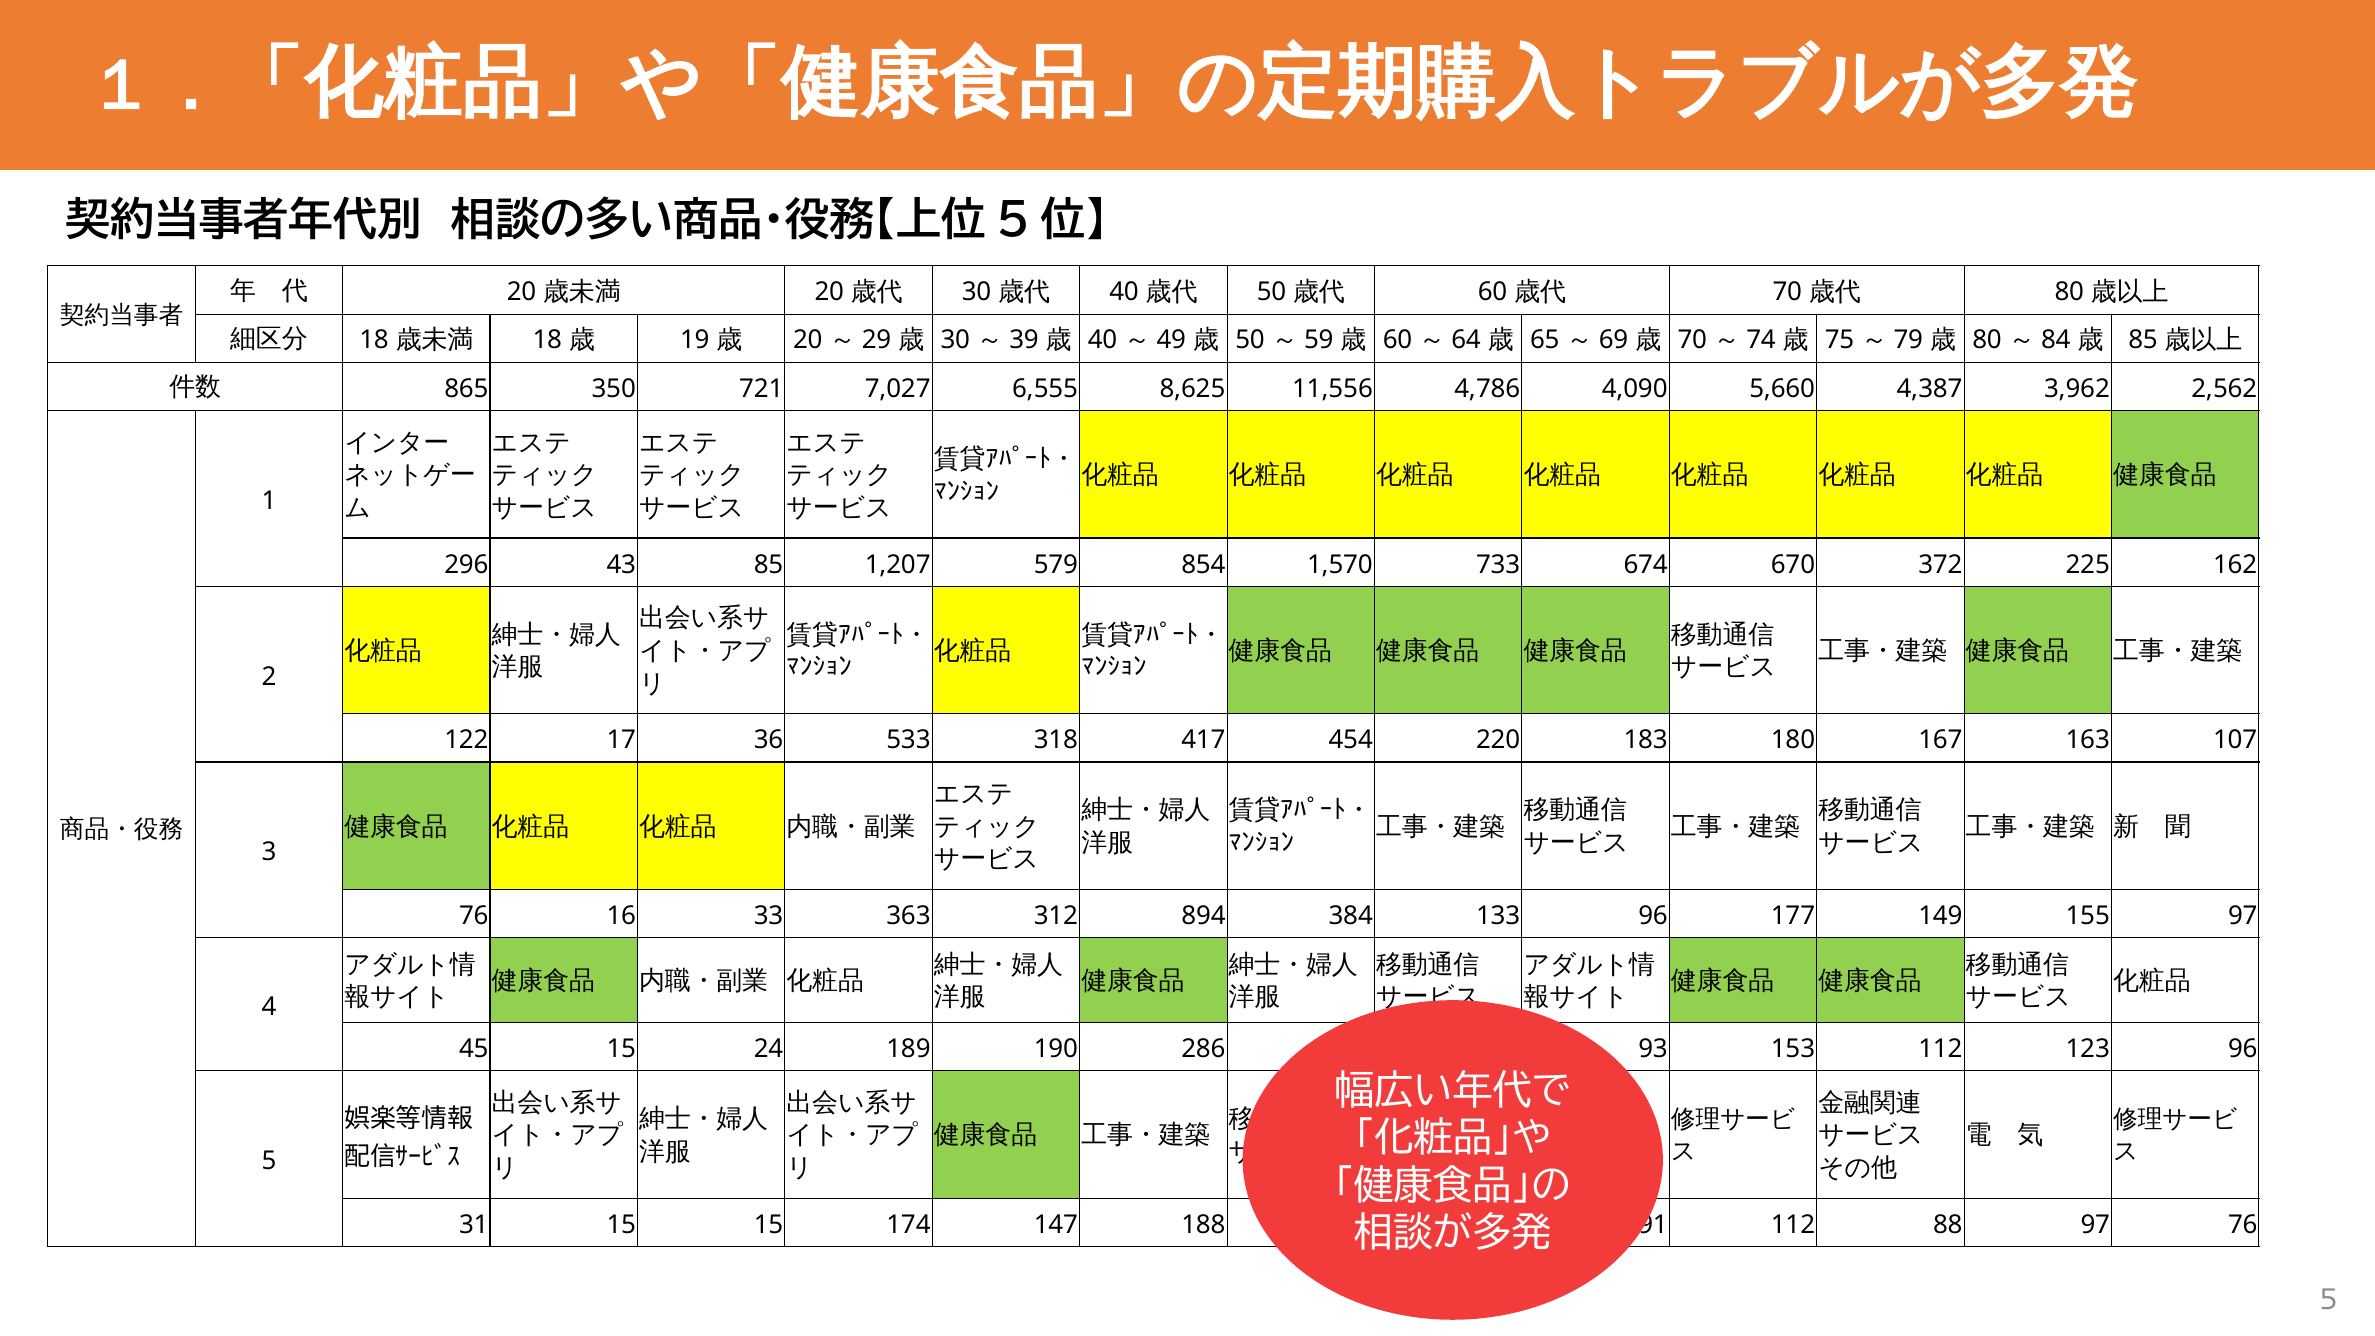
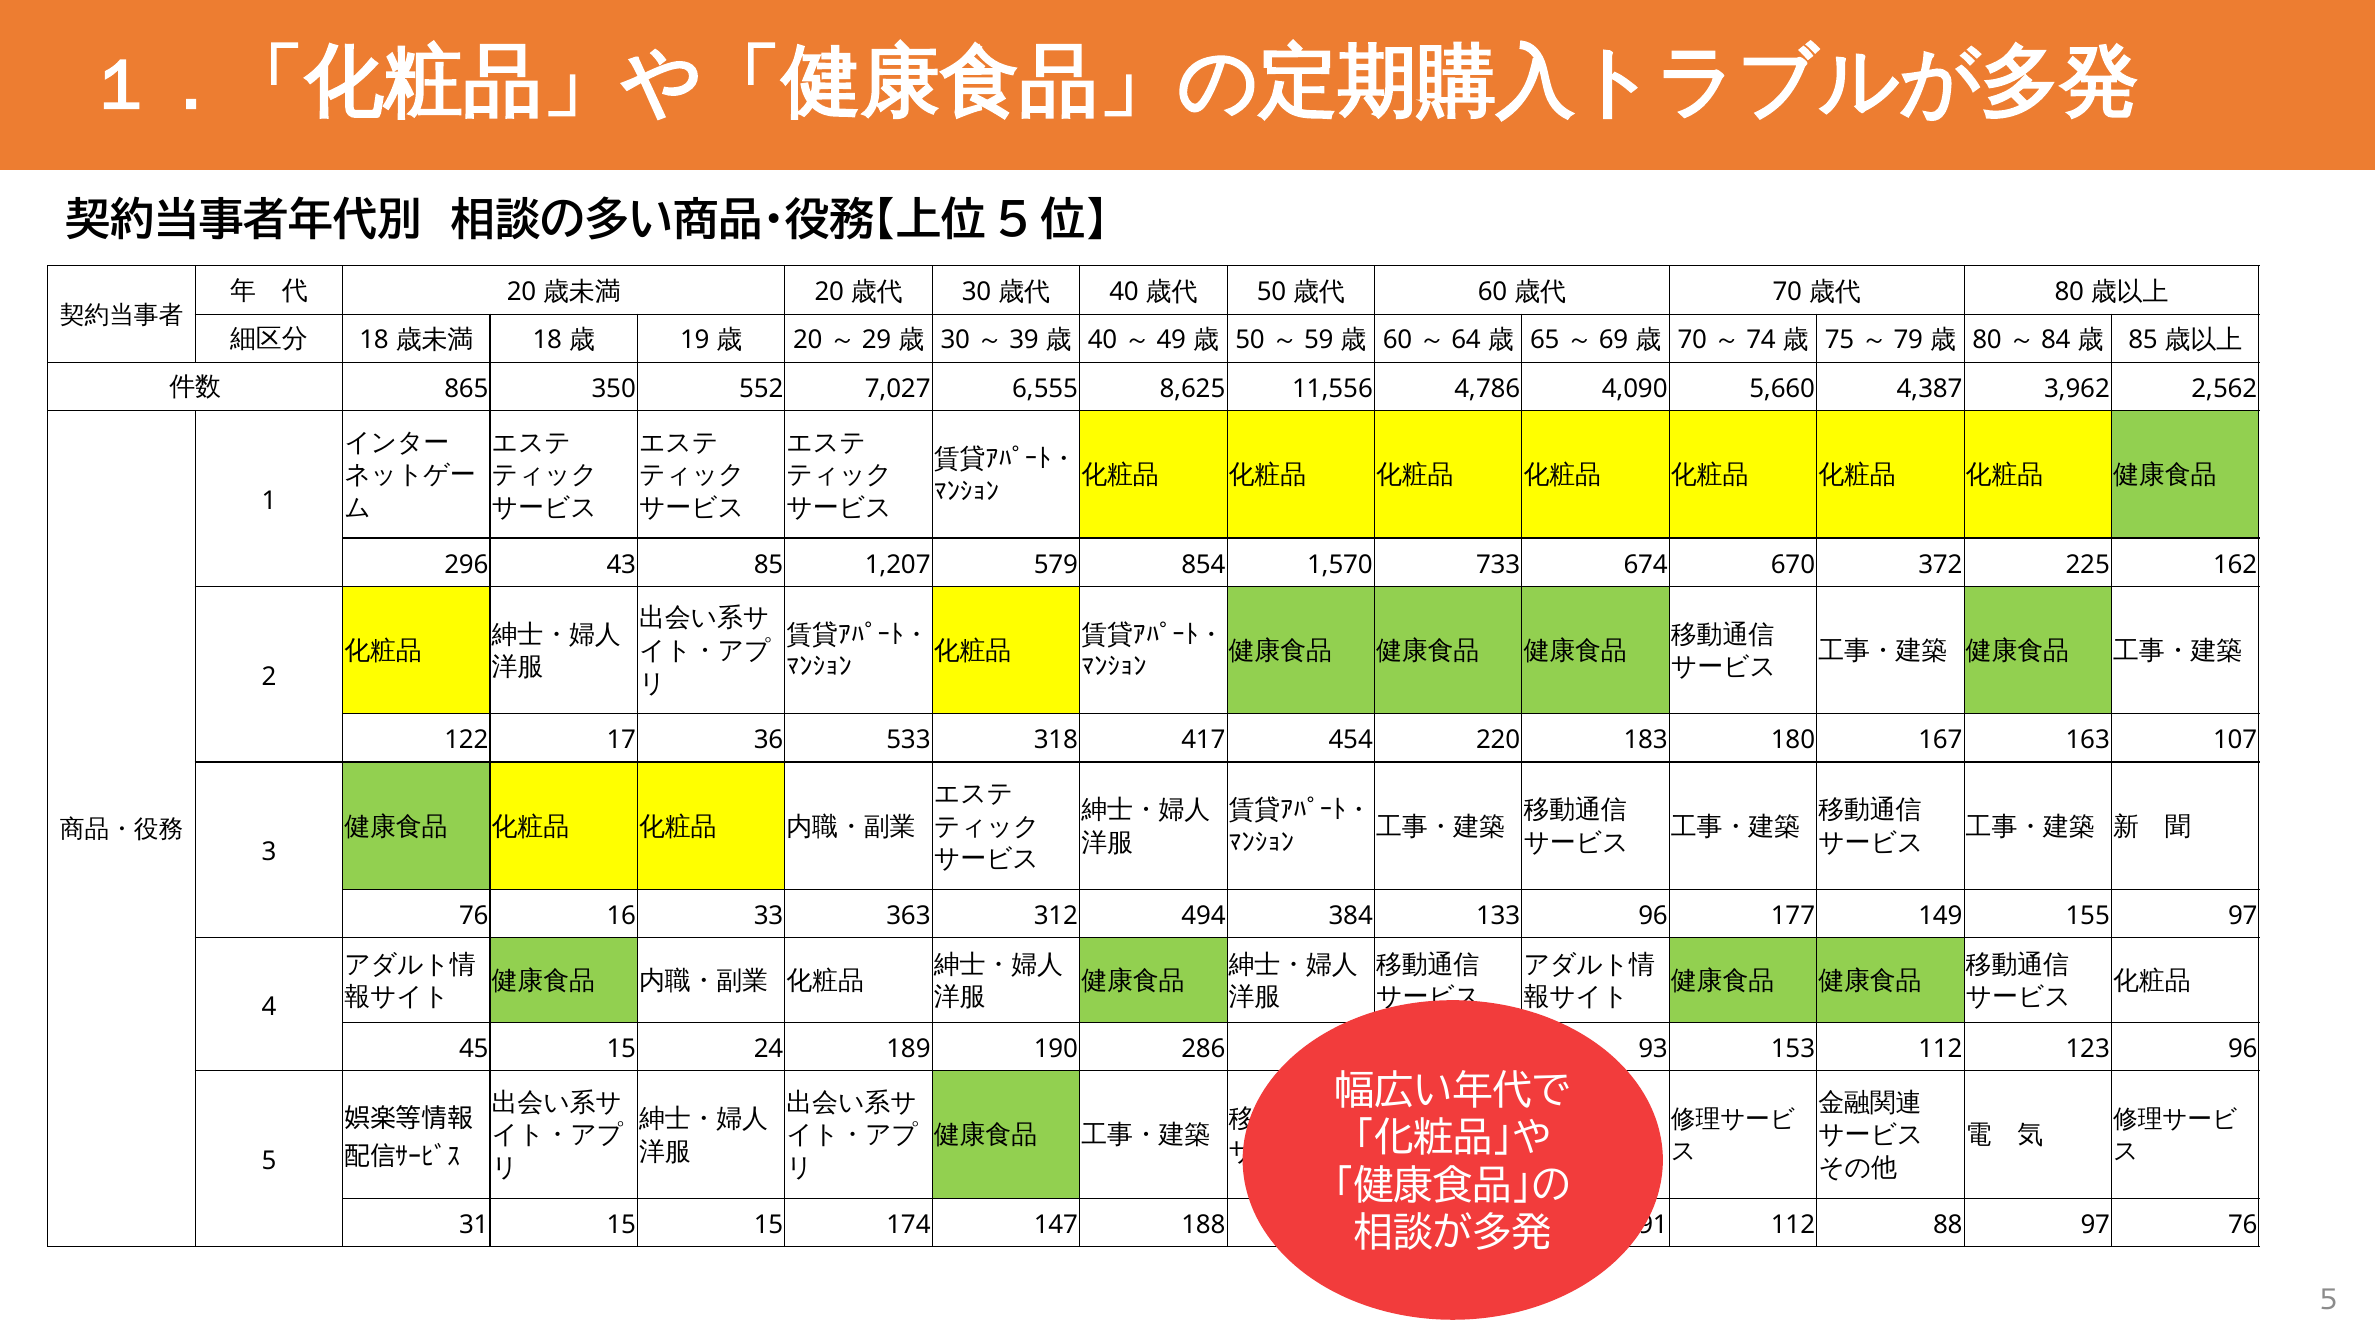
721: 721 -> 552
894: 894 -> 494
